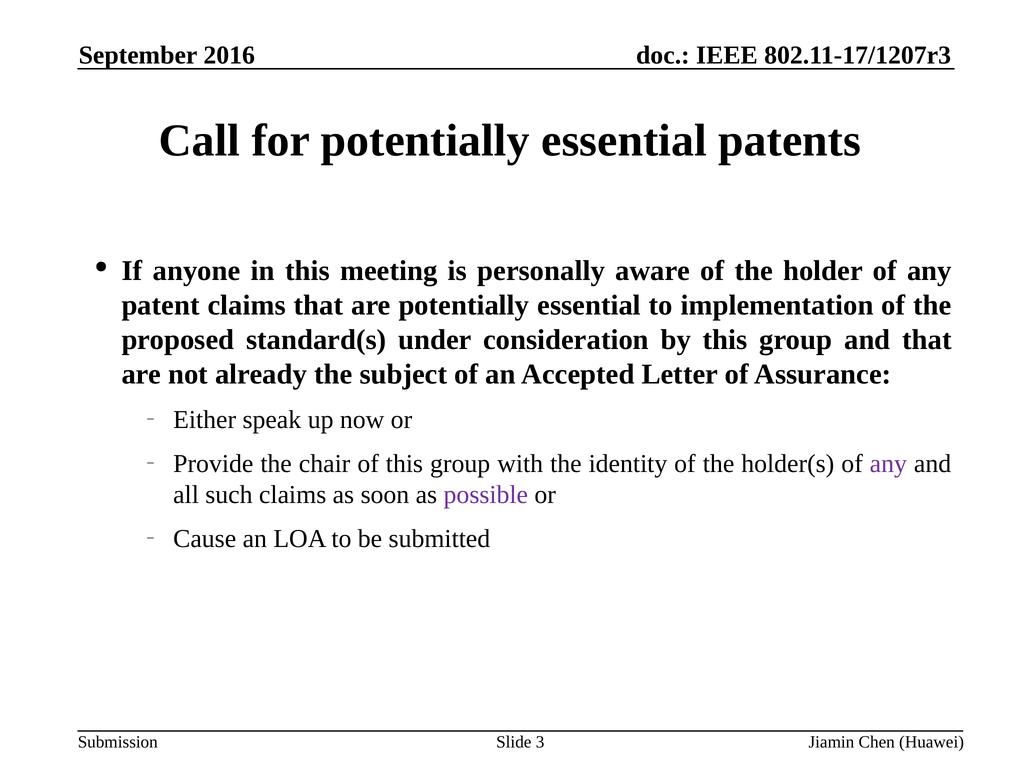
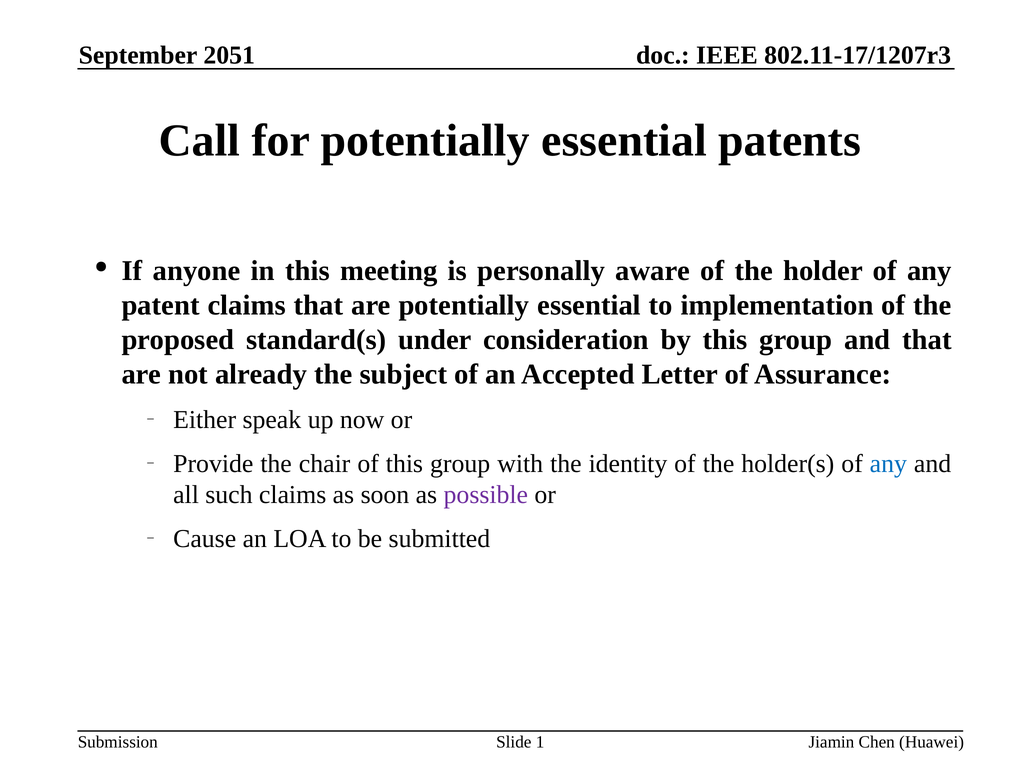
2016: 2016 -> 2051
any at (888, 464) colour: purple -> blue
3: 3 -> 1
